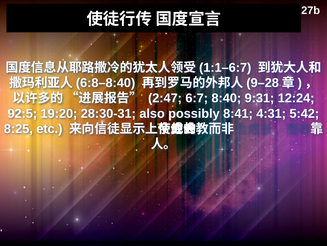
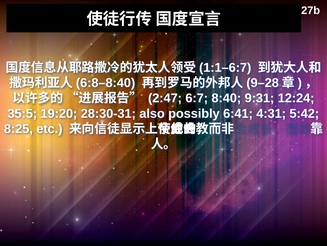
92:5: 92:5 -> 35:5
8:41: 8:41 -> 6:41
